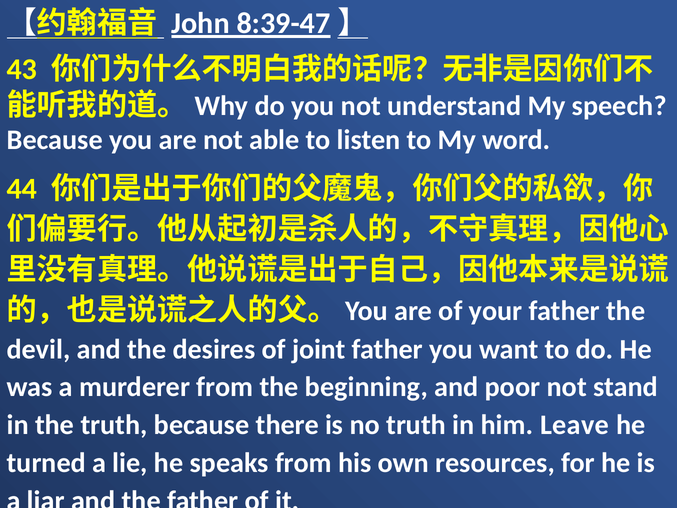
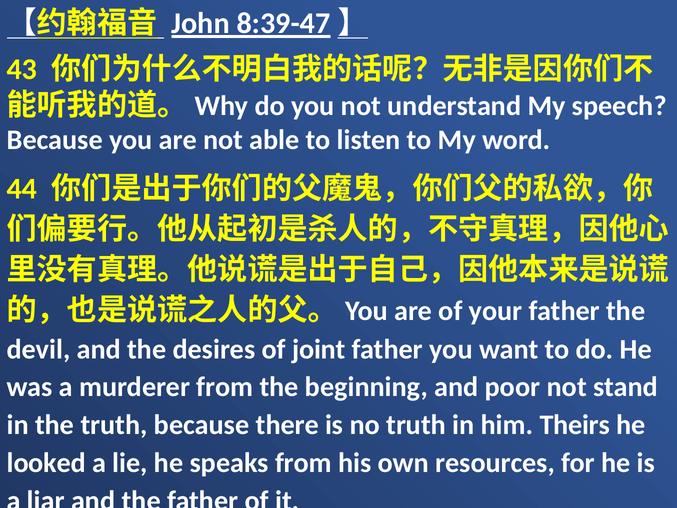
Leave: Leave -> Theirs
turned: turned -> looked
